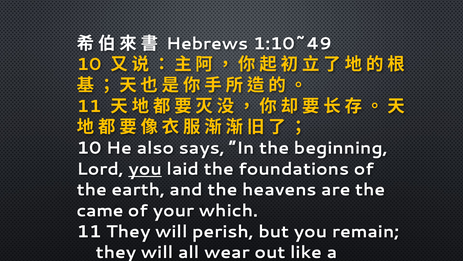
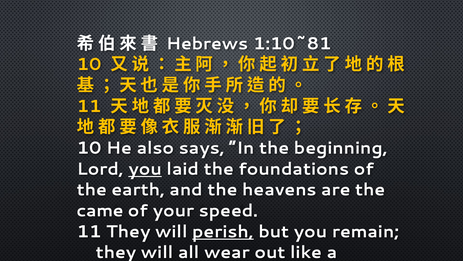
1:10~49: 1:10~49 -> 1:10~81
which: which -> speed
perish underline: none -> present
